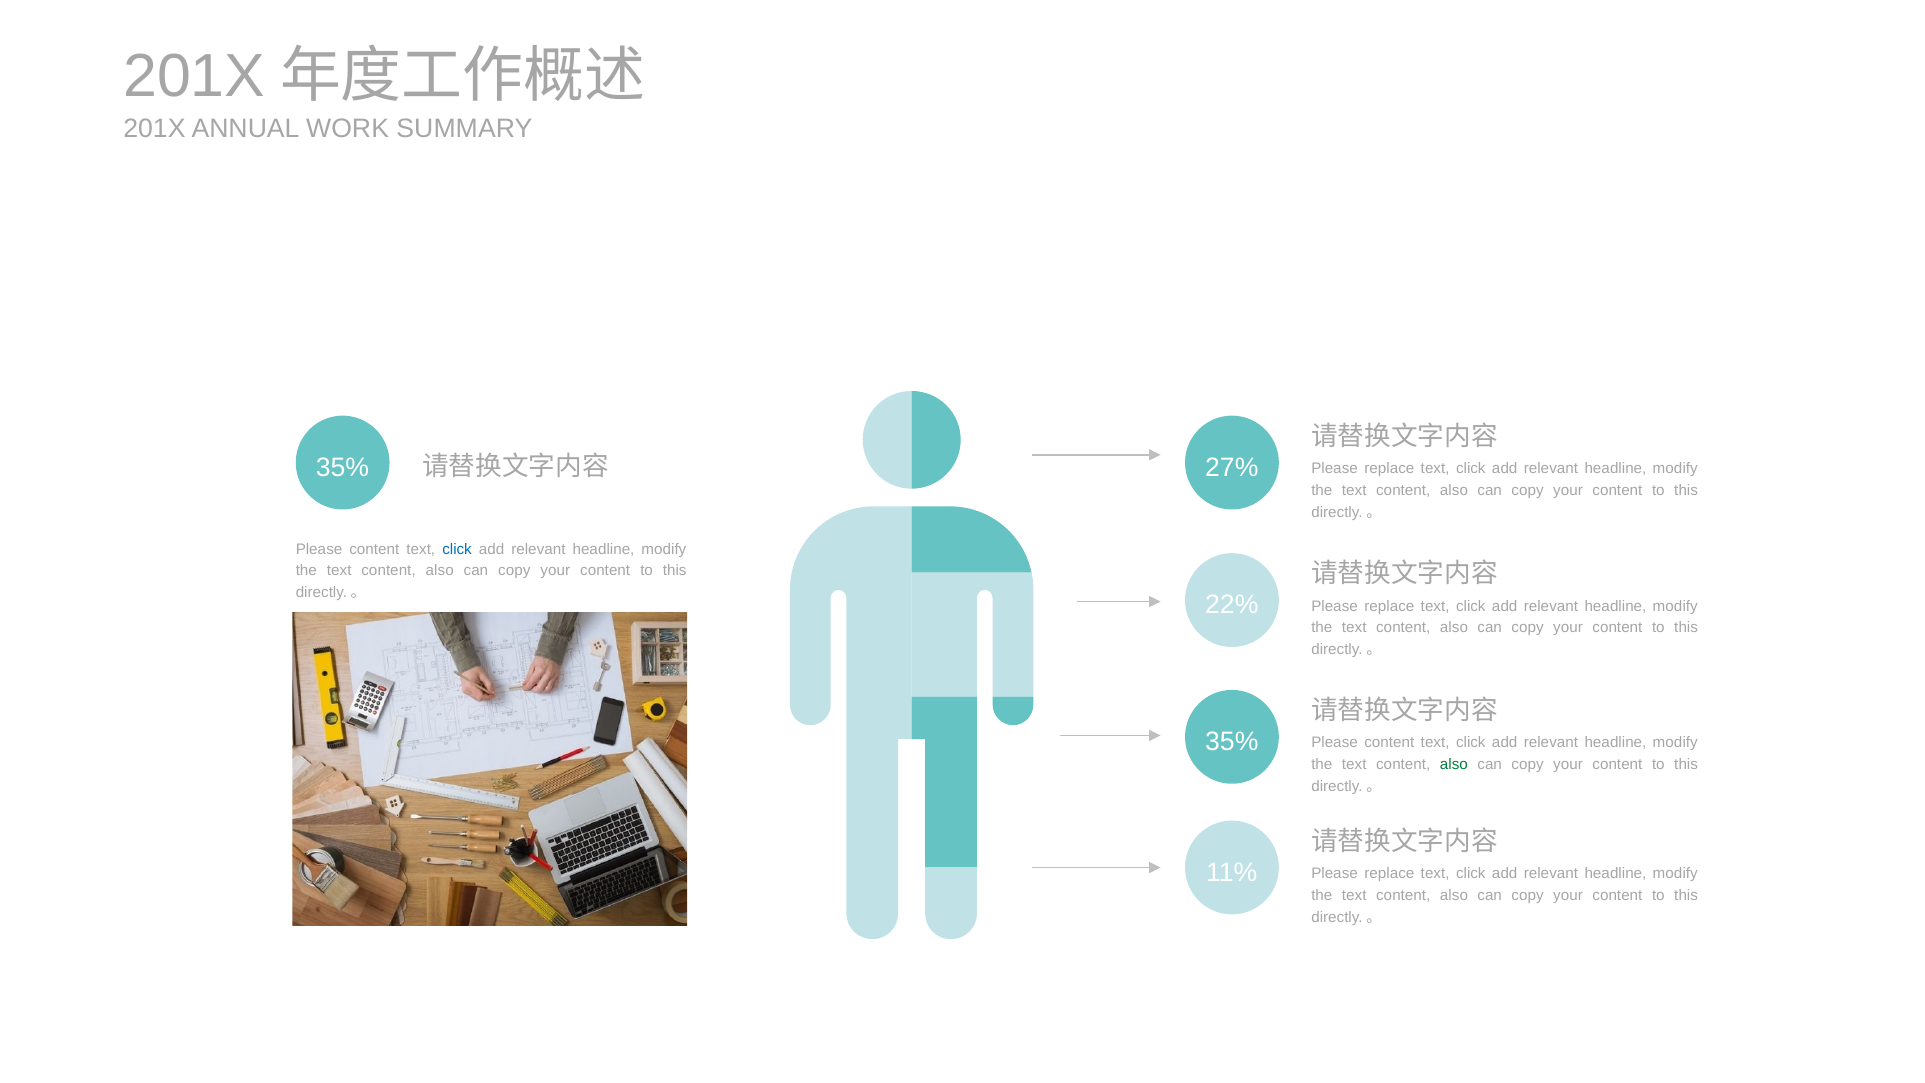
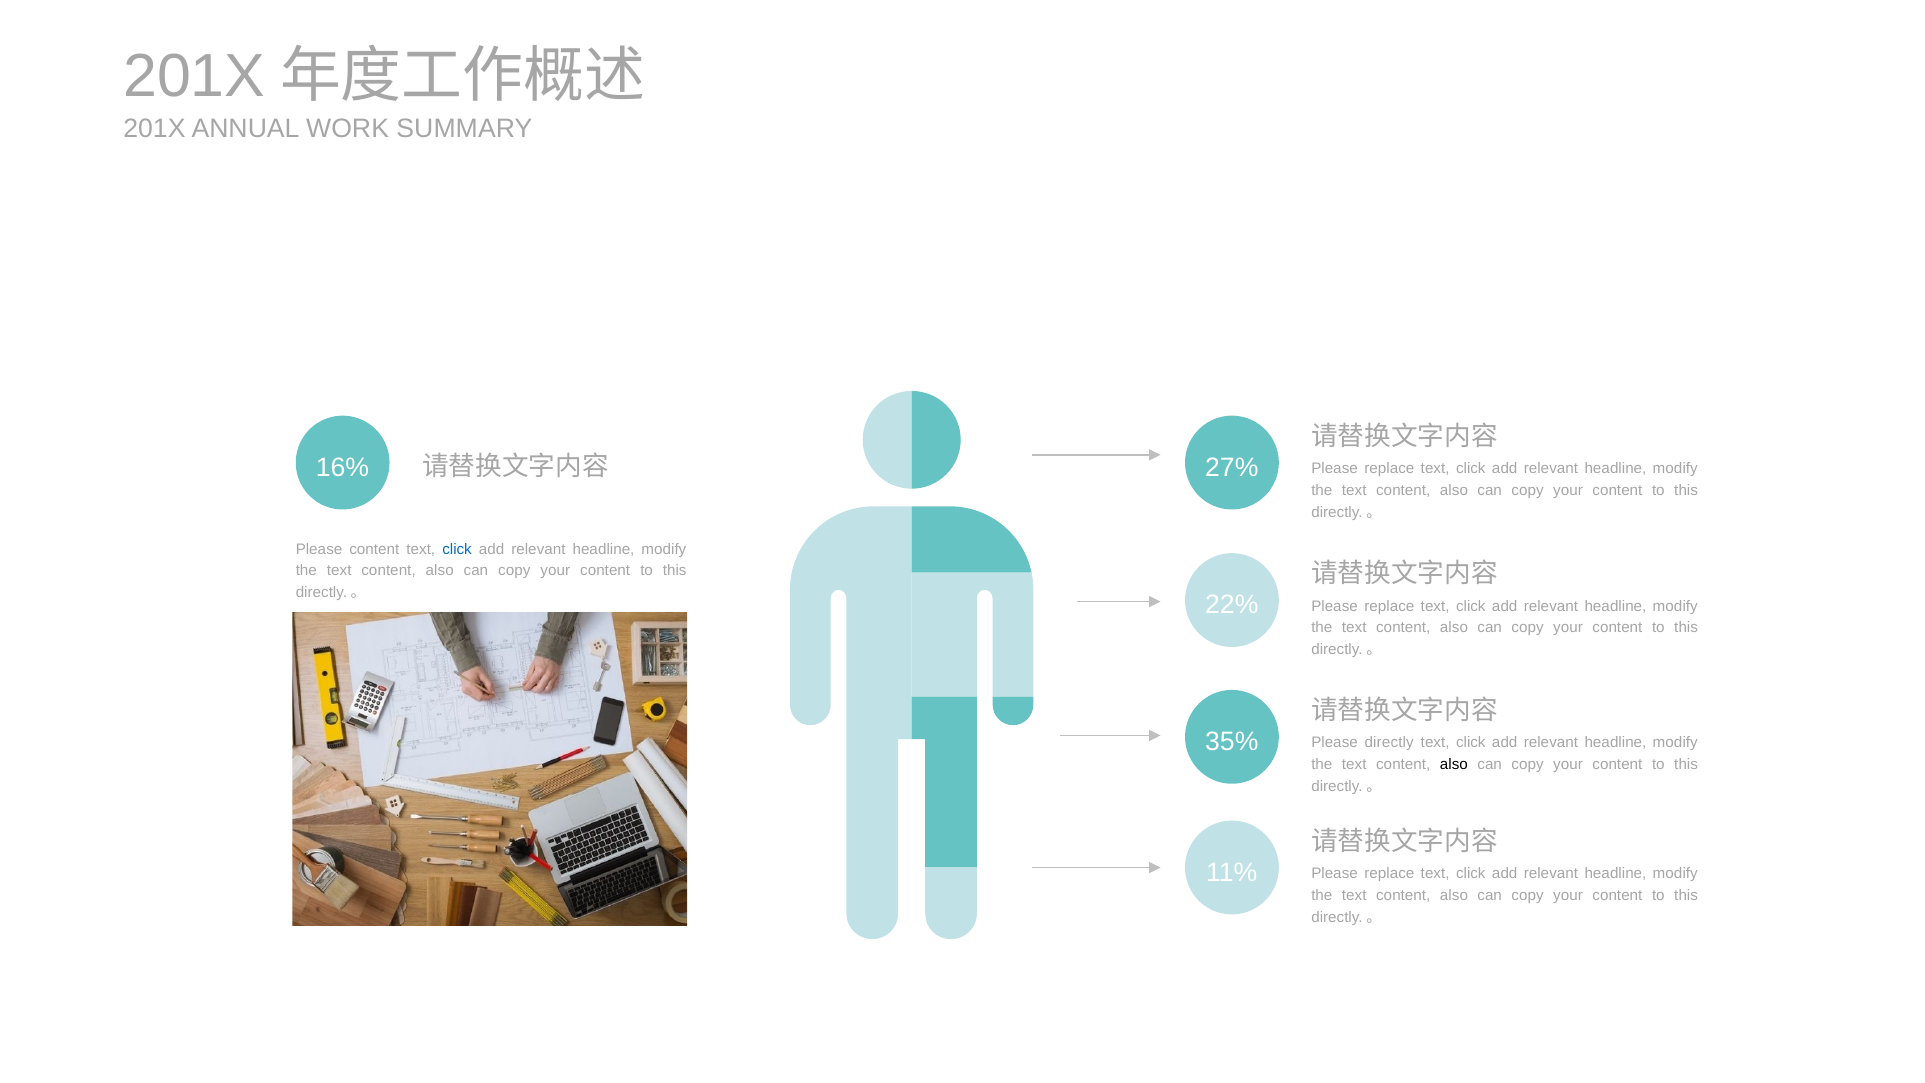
35% at (343, 467): 35% -> 16%
content at (1389, 743): content -> directly
also at (1454, 765) colour: green -> black
